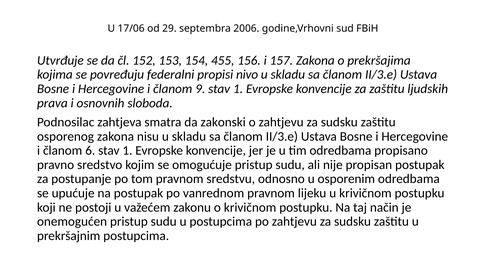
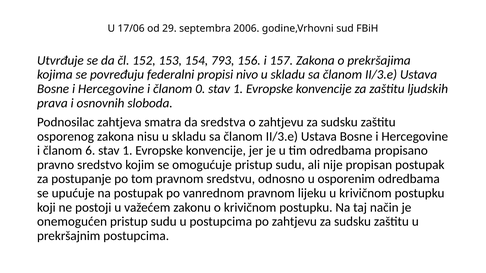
455: 455 -> 793
9: 9 -> 0
zakonski: zakonski -> sredstva
